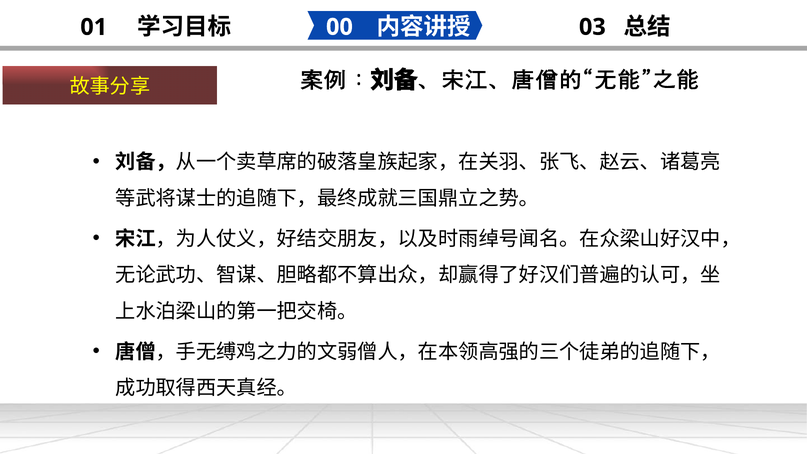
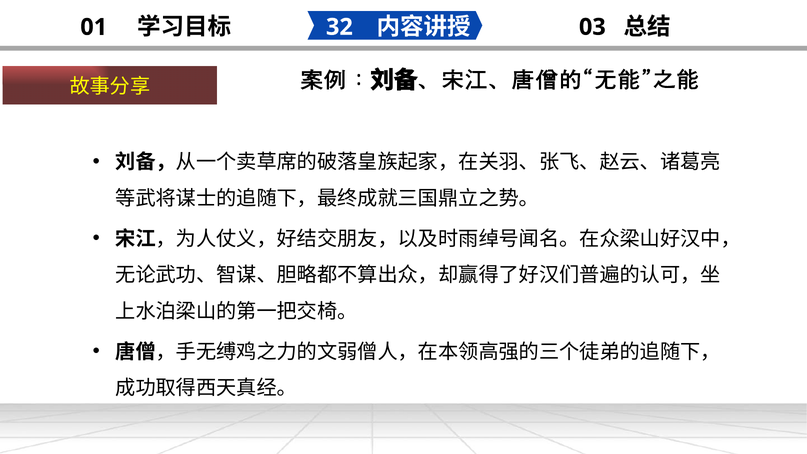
00: 00 -> 32
